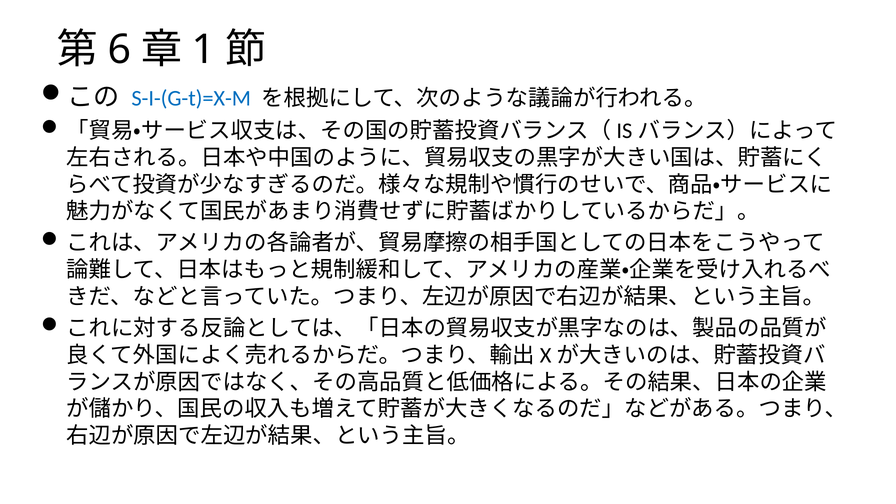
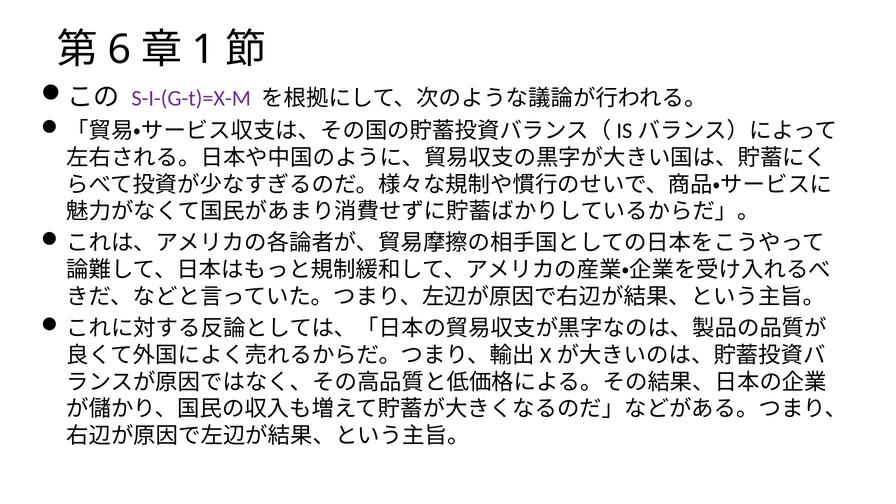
S-I-(G-t)=X-M colour: blue -> purple
